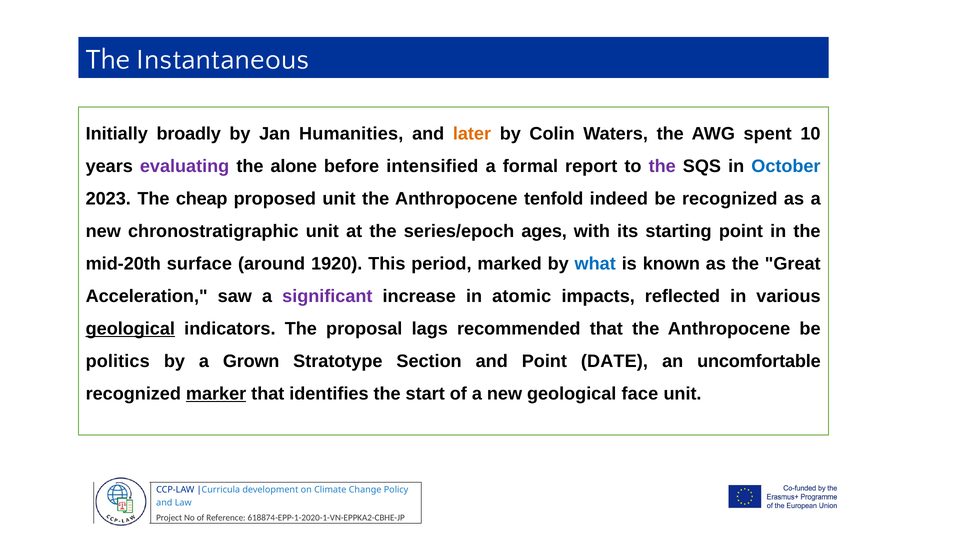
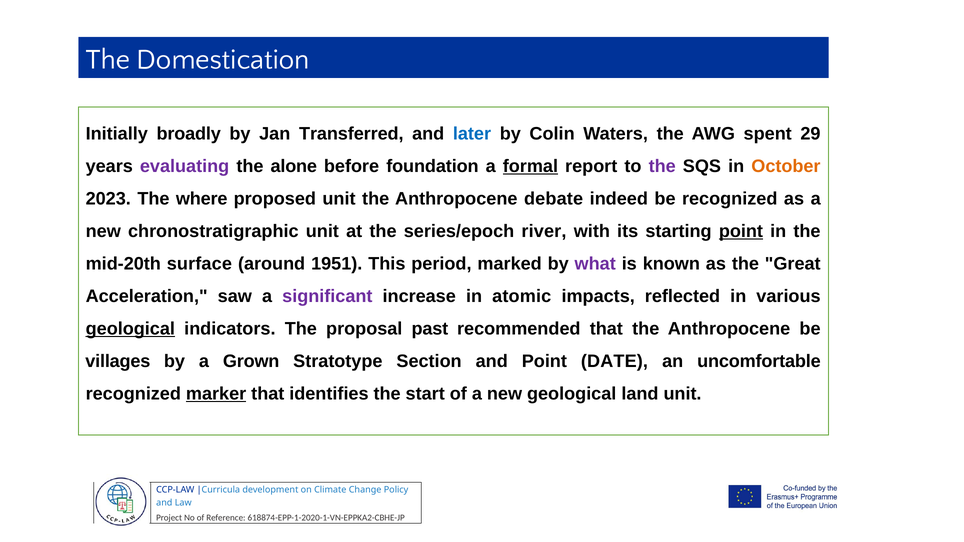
Instantaneous: Instantaneous -> Domestication
Humanities: Humanities -> Transferred
later colour: orange -> blue
10: 10 -> 29
intensified: intensified -> foundation
formal underline: none -> present
October colour: blue -> orange
cheap: cheap -> where
tenfold: tenfold -> debate
ages: ages -> river
point at (741, 231) underline: none -> present
1920: 1920 -> 1951
what colour: blue -> purple
lags: lags -> past
politics: politics -> villages
face: face -> land
